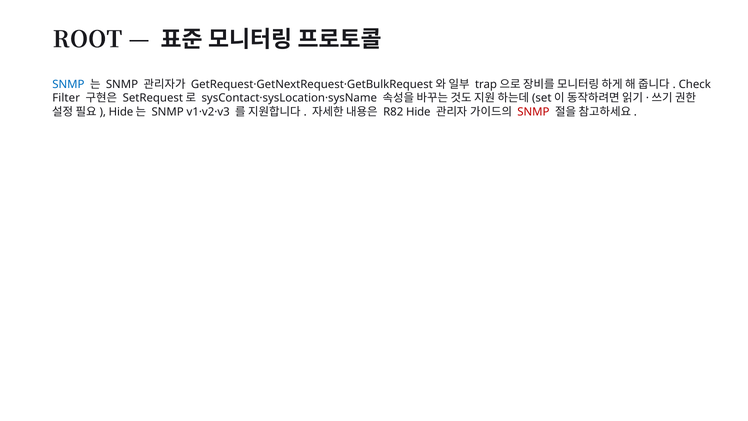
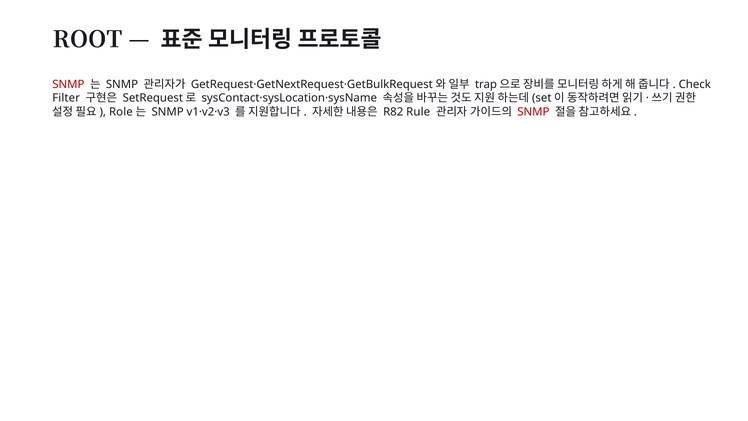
SNMP at (68, 84) colour: blue -> red
Hide at (121, 112): Hide -> Role
R82 Hide: Hide -> Rule
